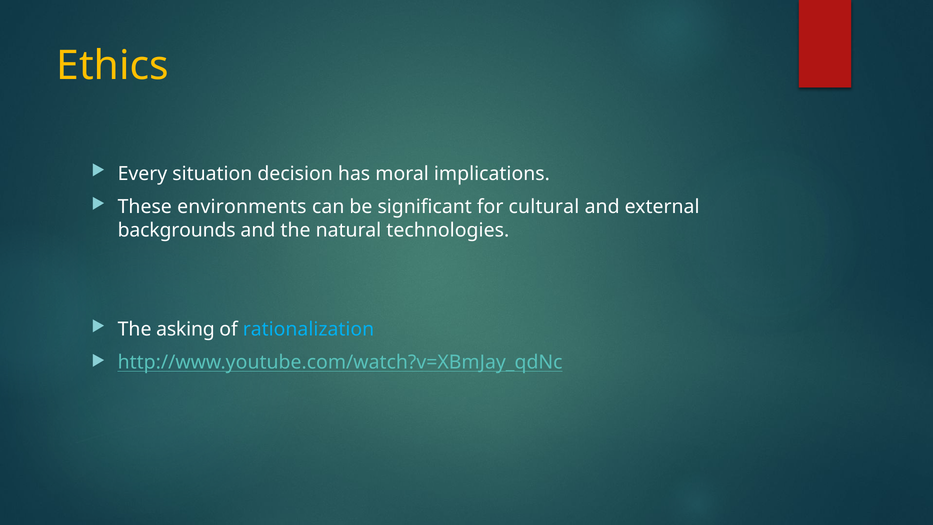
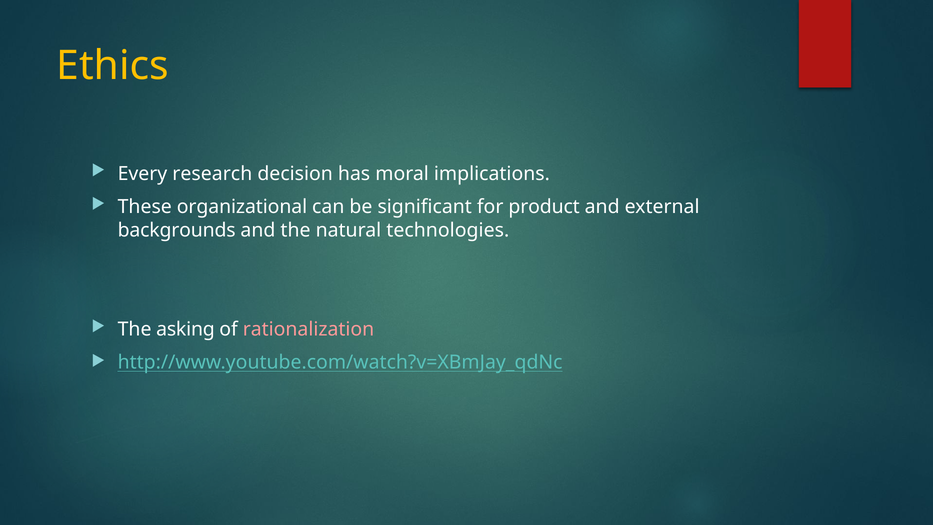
situation: situation -> research
environments: environments -> organizational
cultural: cultural -> product
rationalization colour: light blue -> pink
